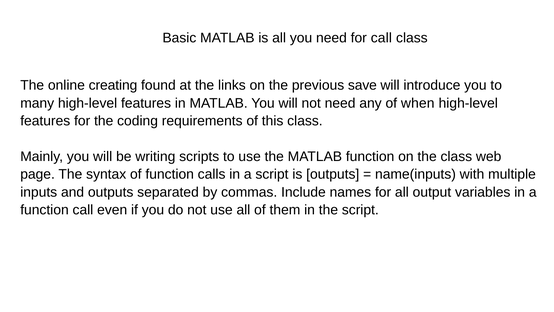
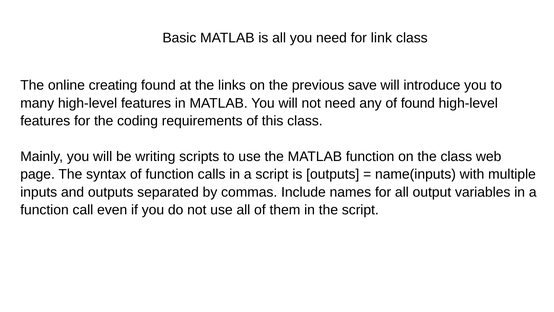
for call: call -> link
of when: when -> found
